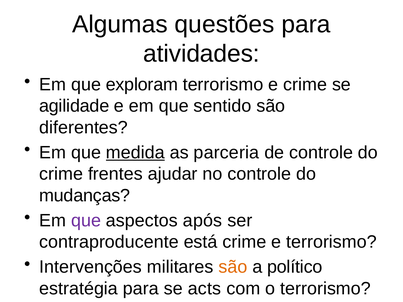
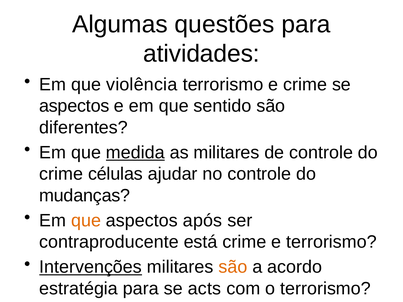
exploram: exploram -> violência
agilidade at (74, 106): agilidade -> aspectos
as parceria: parceria -> militares
frentes: frentes -> células
que at (86, 221) colour: purple -> orange
Intervenções underline: none -> present
político: político -> acordo
